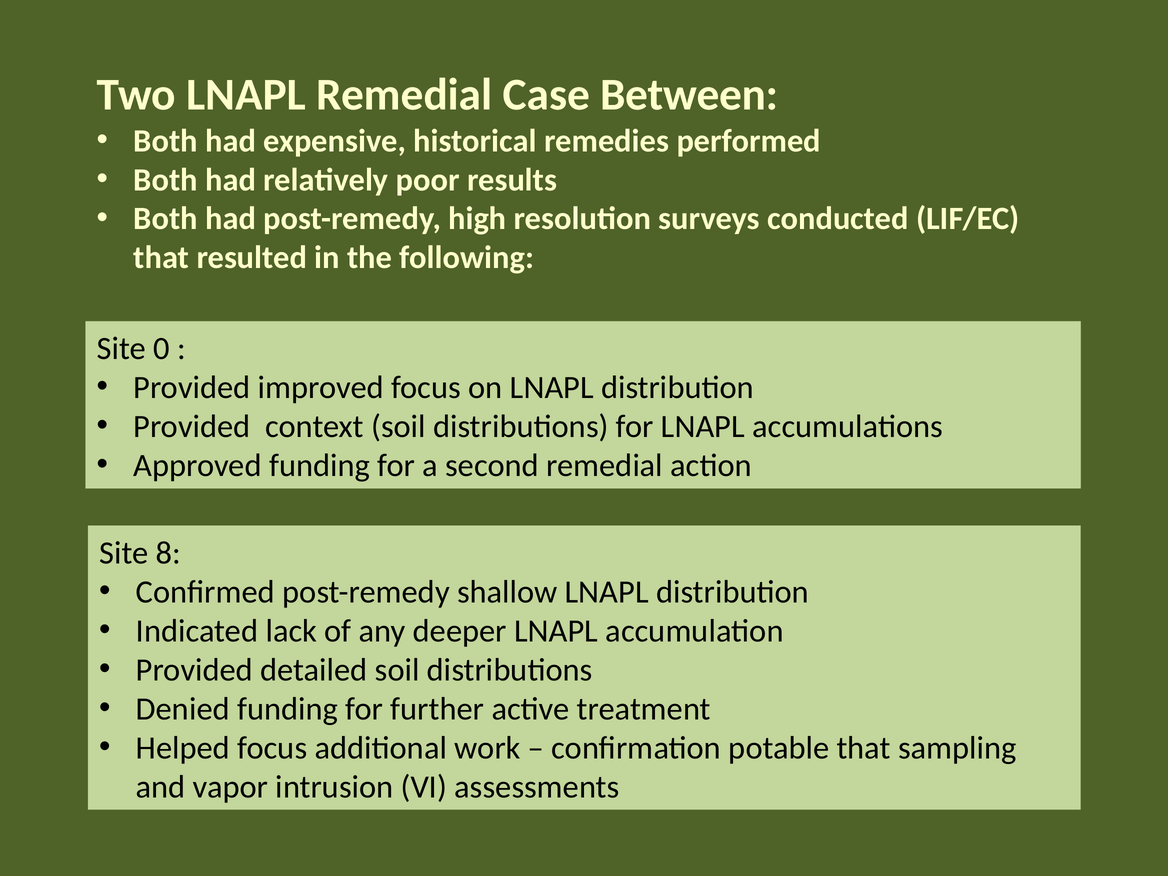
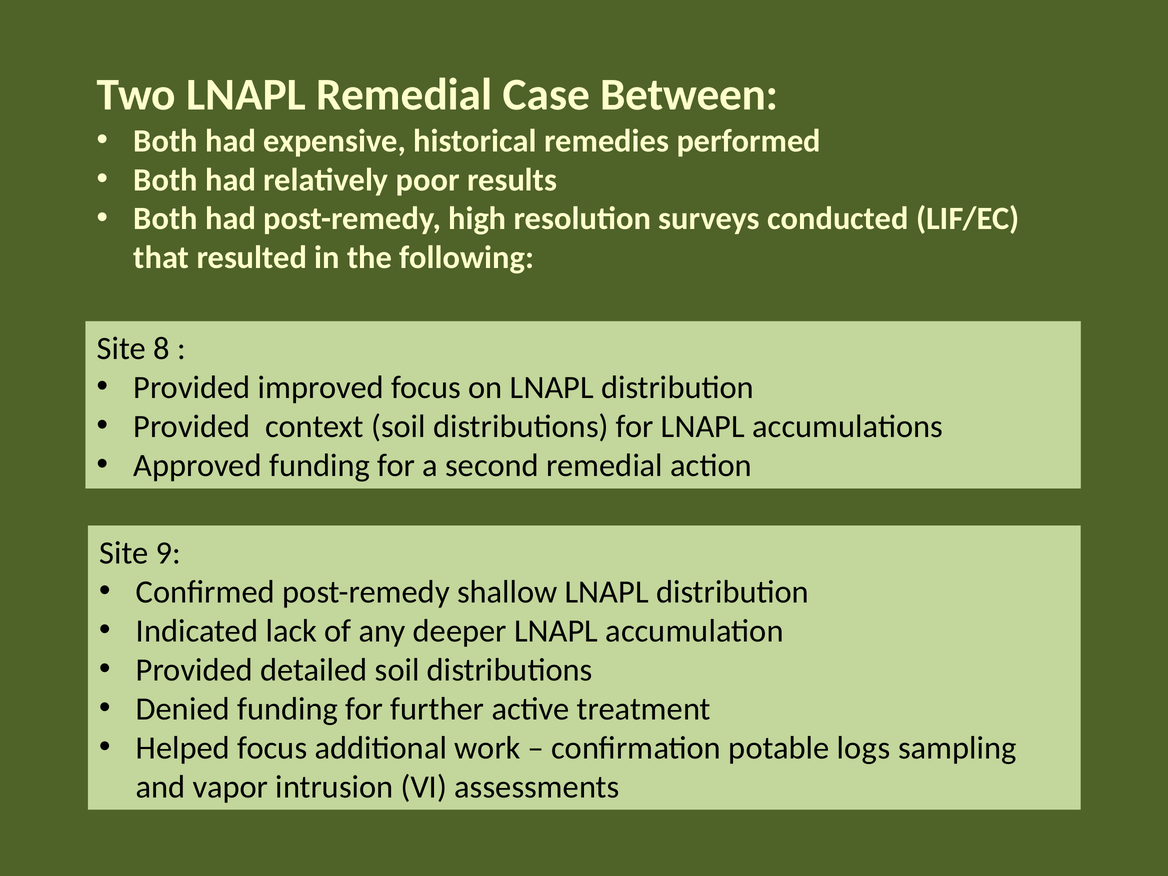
0: 0 -> 8
8: 8 -> 9
potable that: that -> logs
